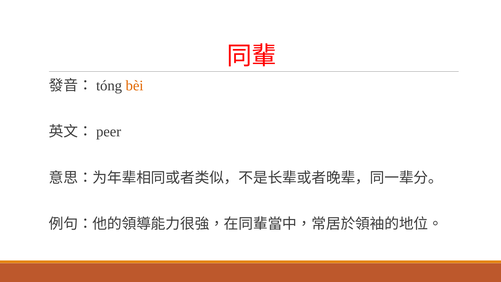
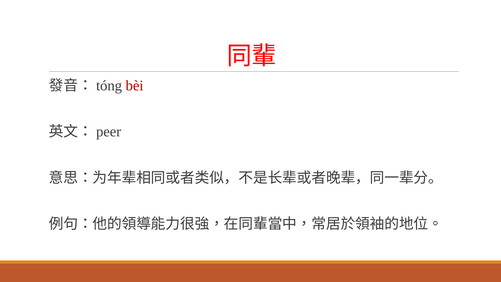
bèi colour: orange -> red
